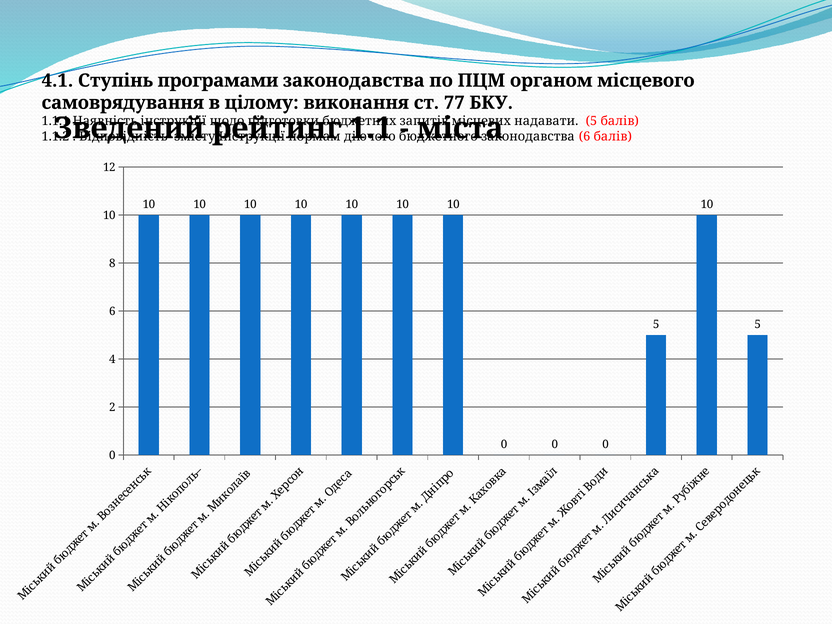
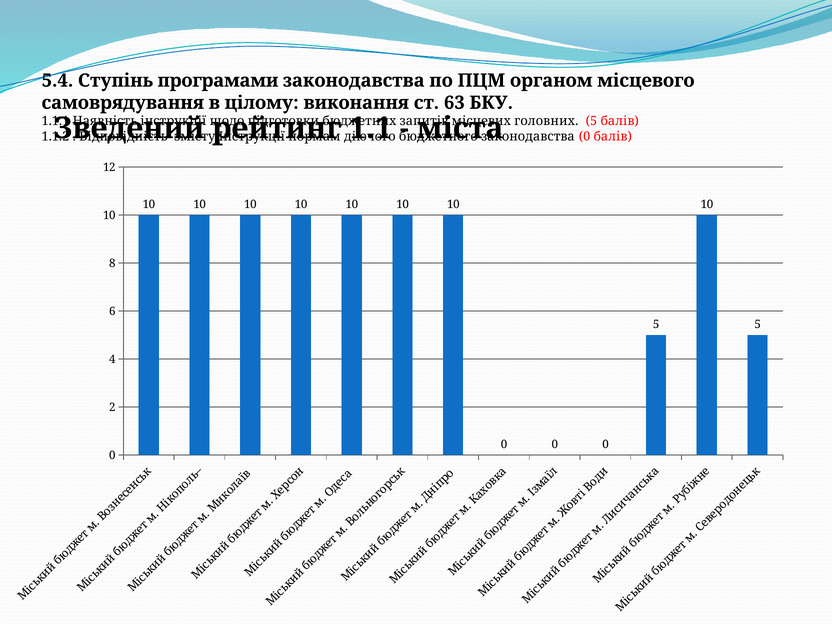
4.1: 4.1 -> 5.4
77: 77 -> 63
надавати: надавати -> головних
законодавства 6: 6 -> 0
